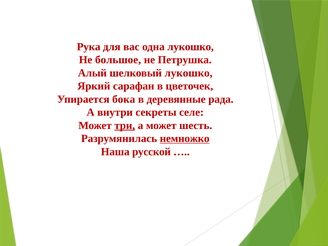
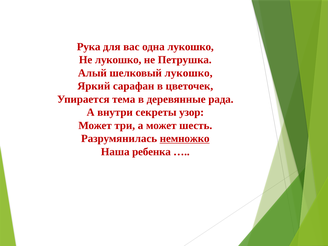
Не большое: большое -> лукошко
бока: бока -> тема
селе: селе -> узор
три underline: present -> none
русской: русской -> ребенка
